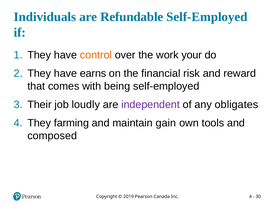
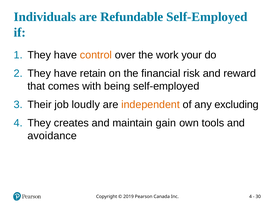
earns: earns -> retain
independent colour: purple -> orange
obligates: obligates -> excluding
farming: farming -> creates
composed: composed -> avoidance
